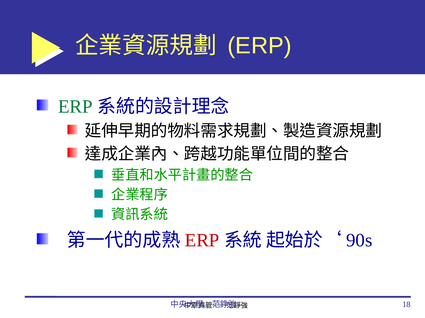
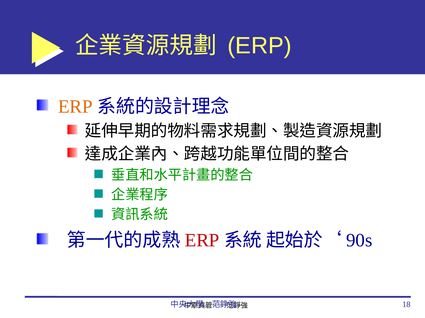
ERP at (75, 107) colour: green -> orange
